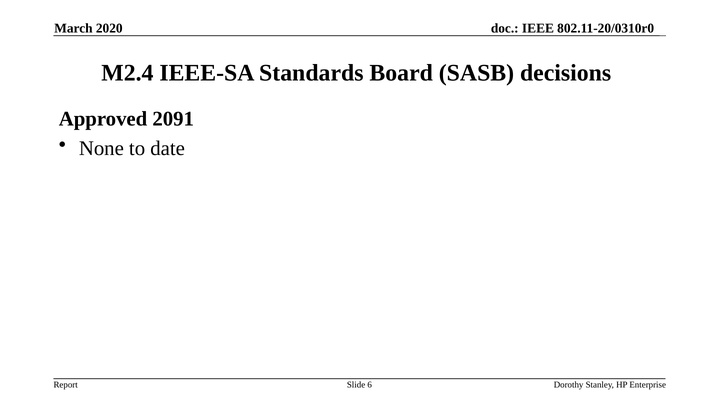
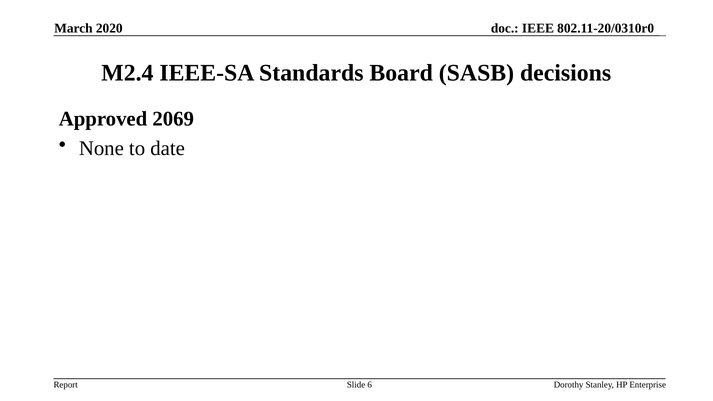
2091: 2091 -> 2069
